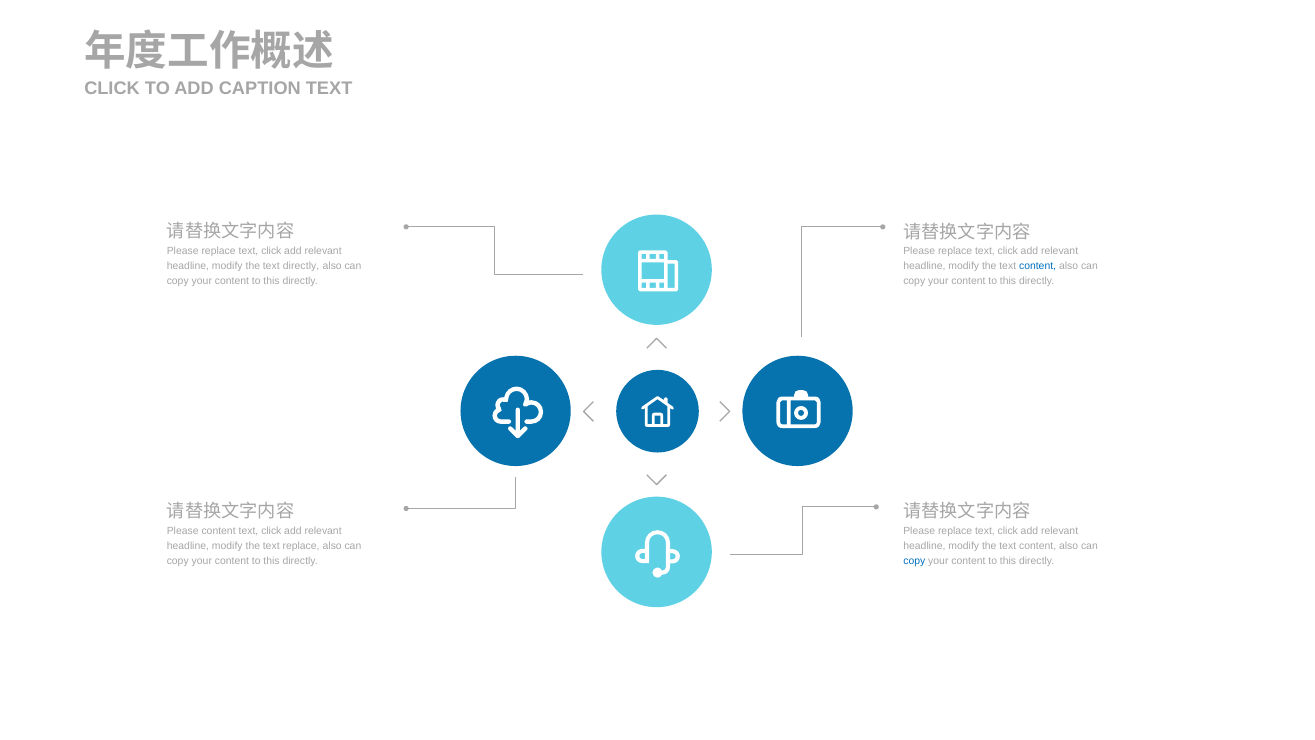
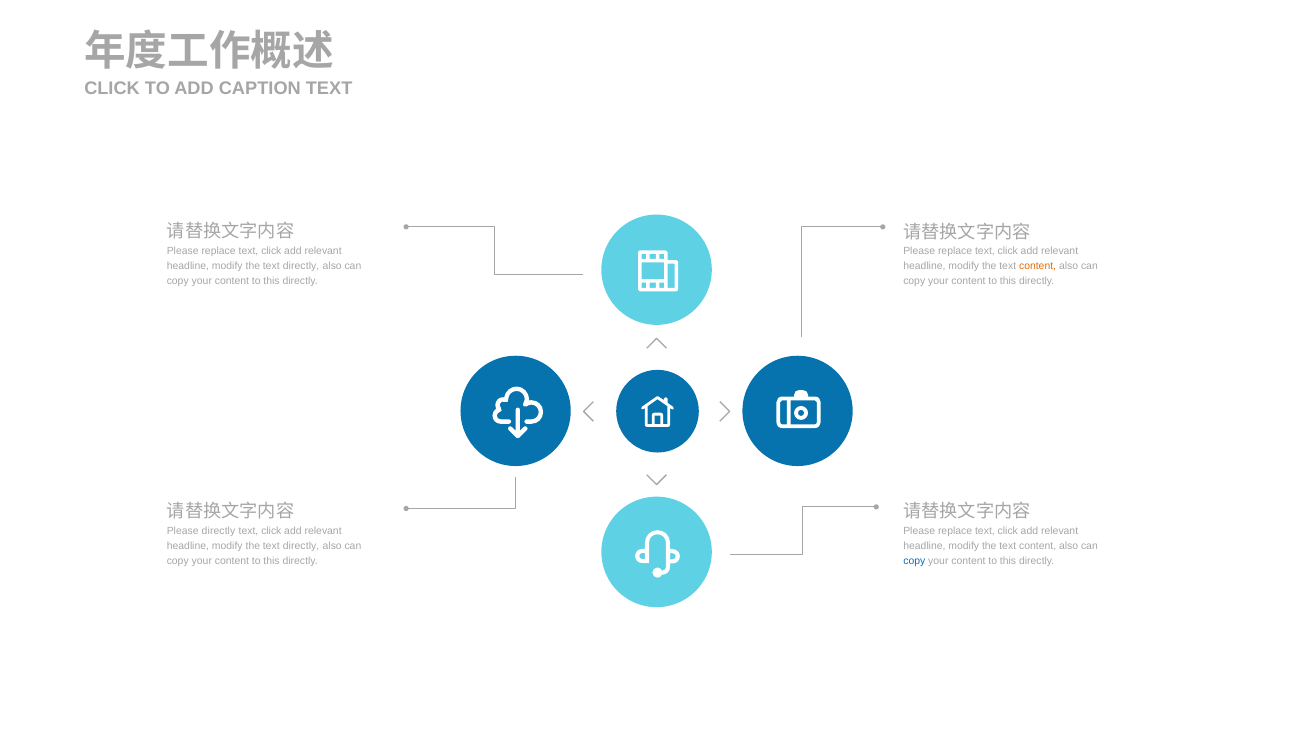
content at (1038, 266) colour: blue -> orange
Please content: content -> directly
replace at (301, 546): replace -> directly
